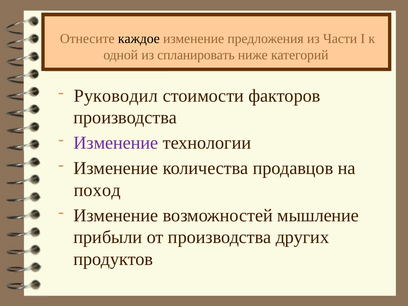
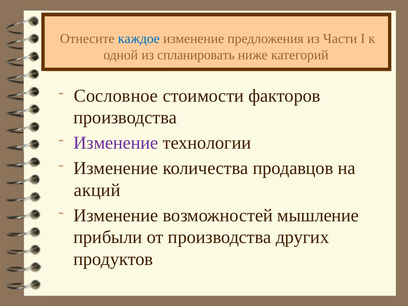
каждое colour: black -> blue
Руководил: Руководил -> Сословное
поход: поход -> акций
